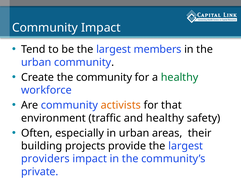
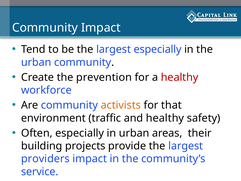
largest members: members -> especially
the community: community -> prevention
healthy at (180, 77) colour: green -> red
private: private -> service
